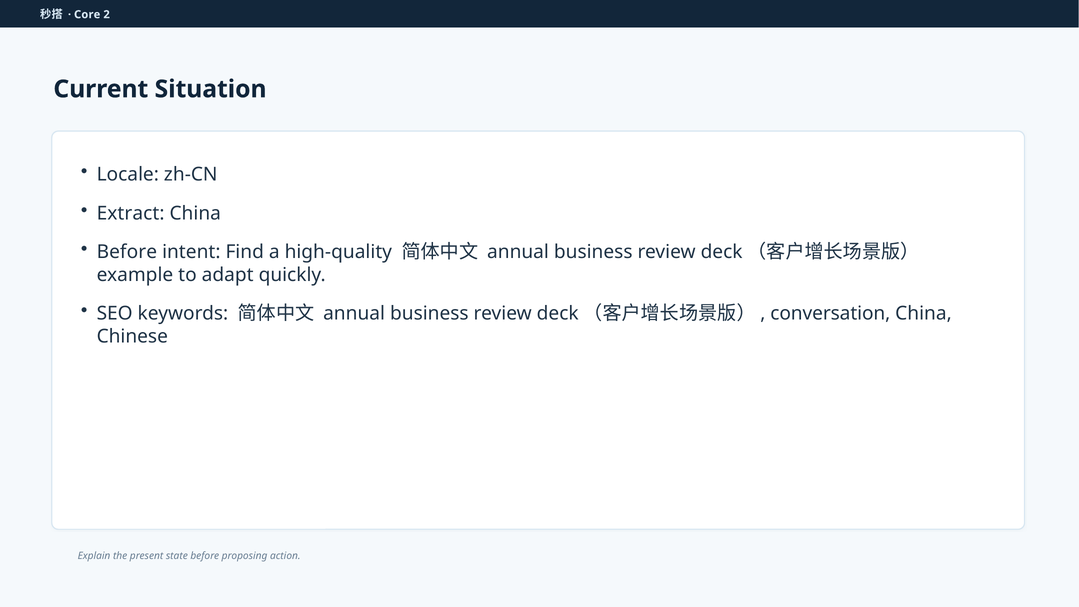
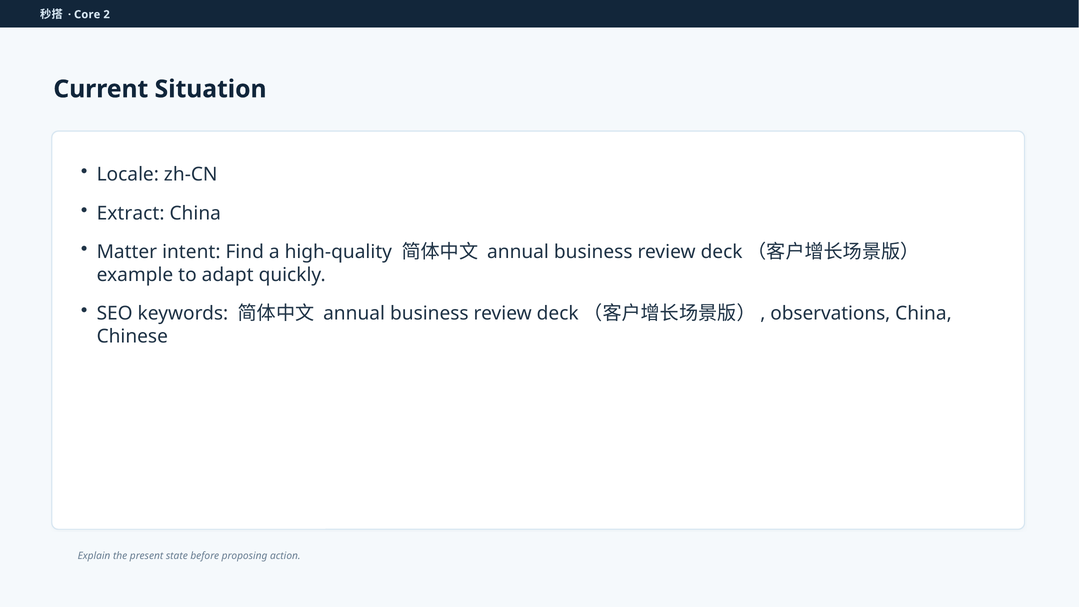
Before at (127, 252): Before -> Matter
conversation: conversation -> observations
